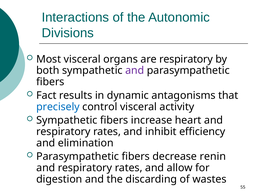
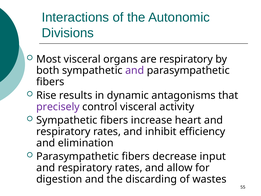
Fact: Fact -> Rise
precisely colour: blue -> purple
renin: renin -> input
